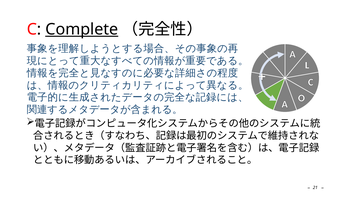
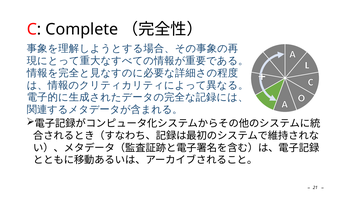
Complete underline: present -> none
